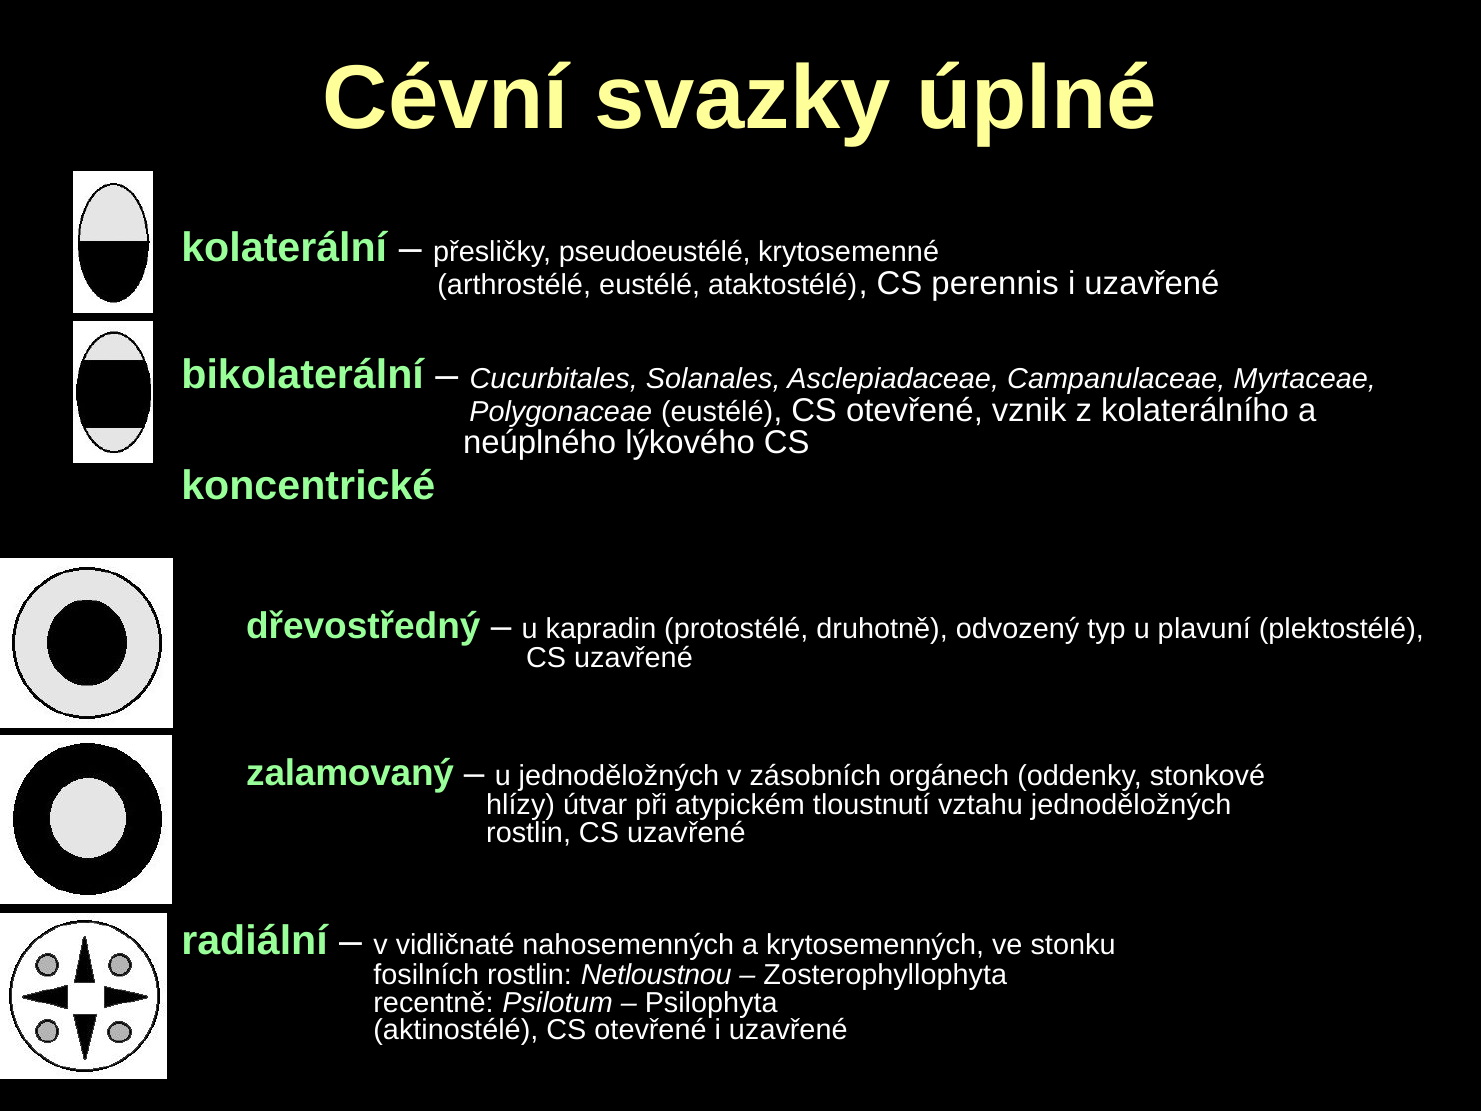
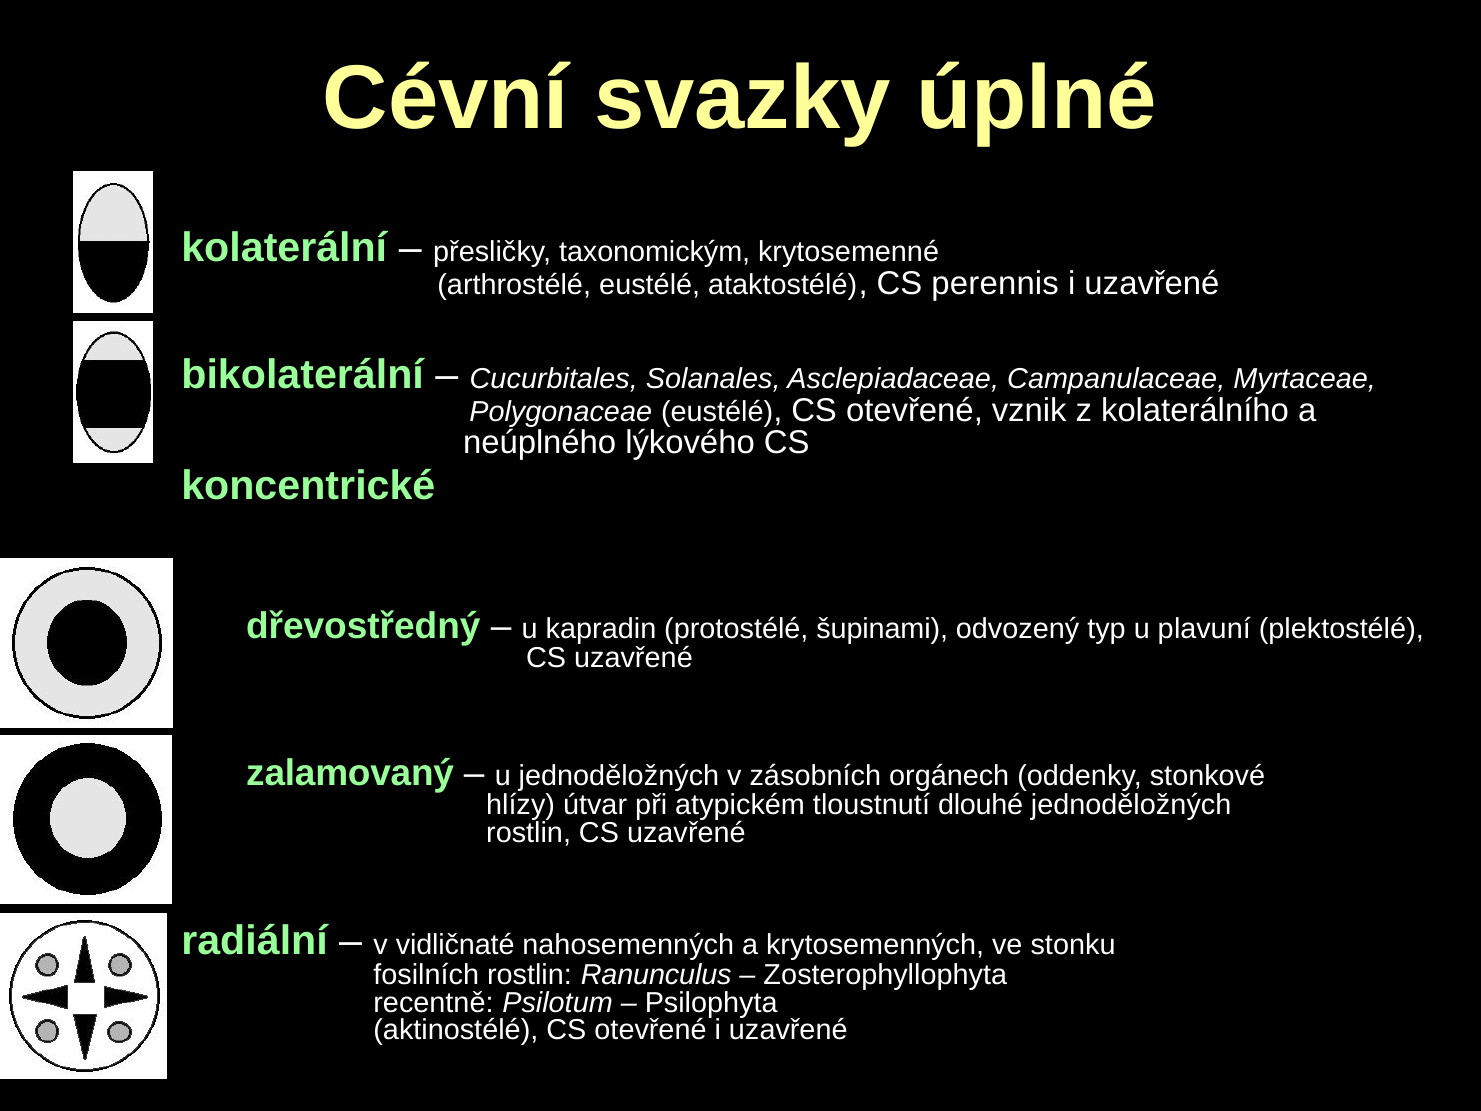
pseudoeustélé: pseudoeustélé -> taxonomickým
druhotně: druhotně -> šupinami
vztahu: vztahu -> dlouhé
Netloustnou: Netloustnou -> Ranunculus
